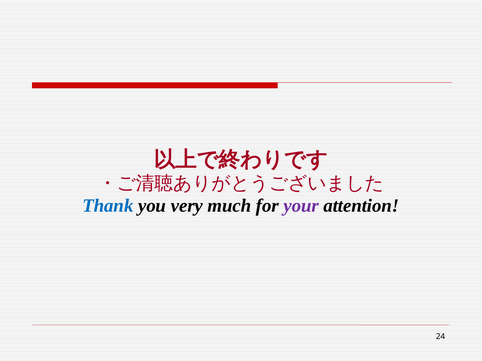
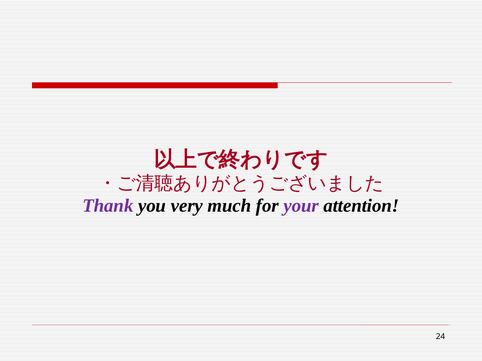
Thank colour: blue -> purple
